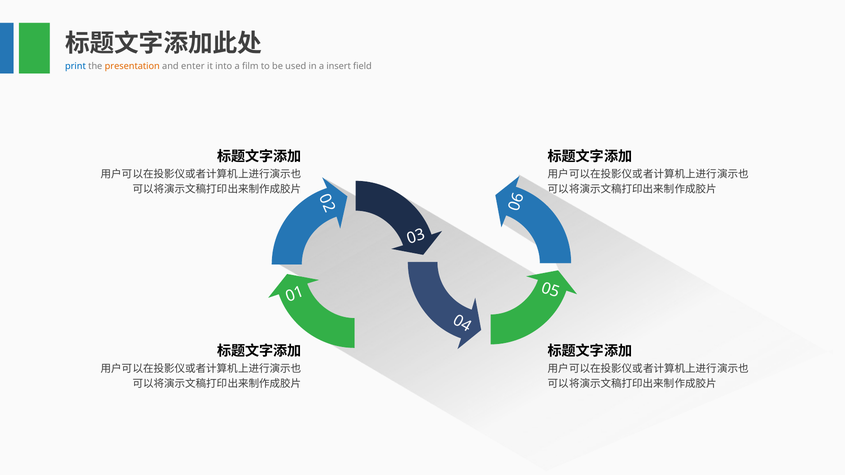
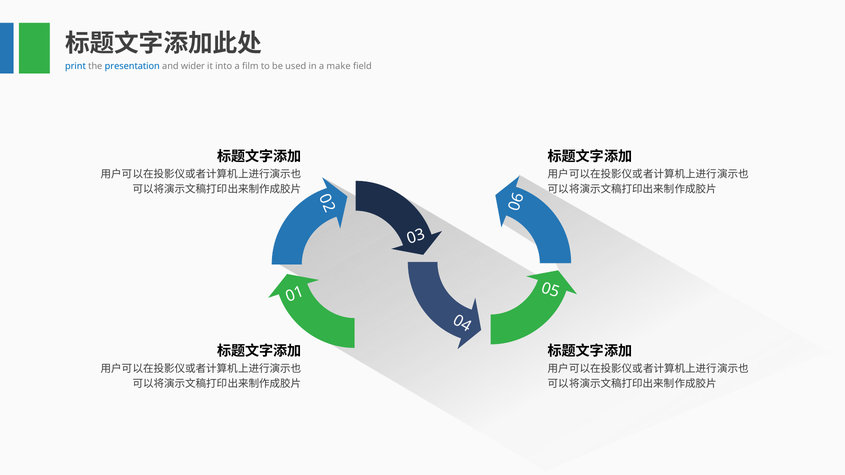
presentation colour: orange -> blue
enter: enter -> wider
insert: insert -> make
